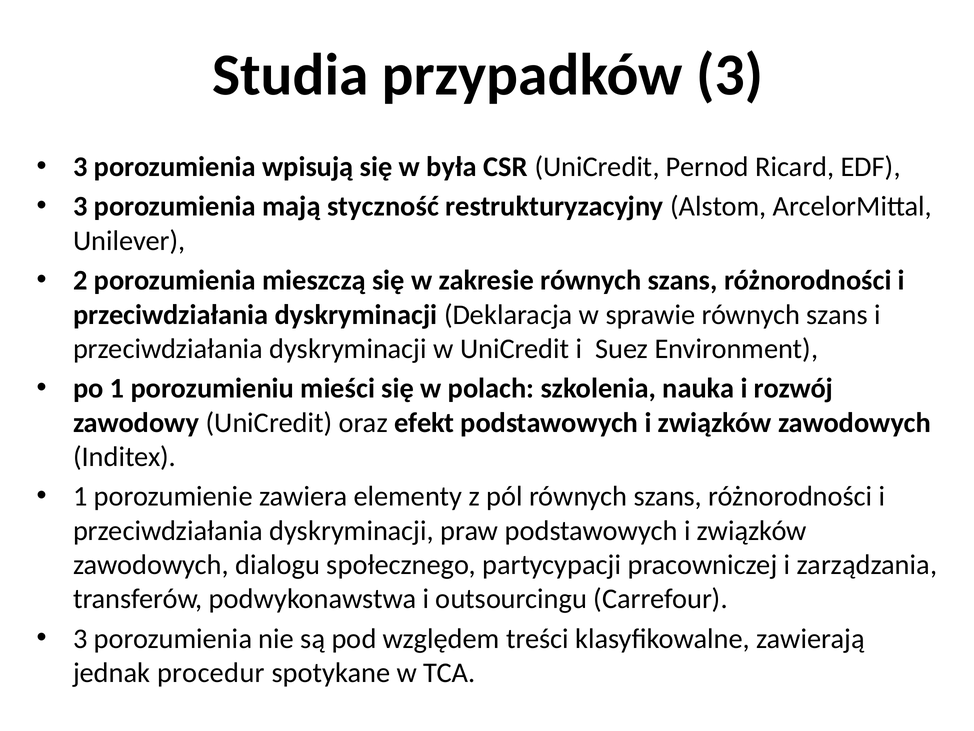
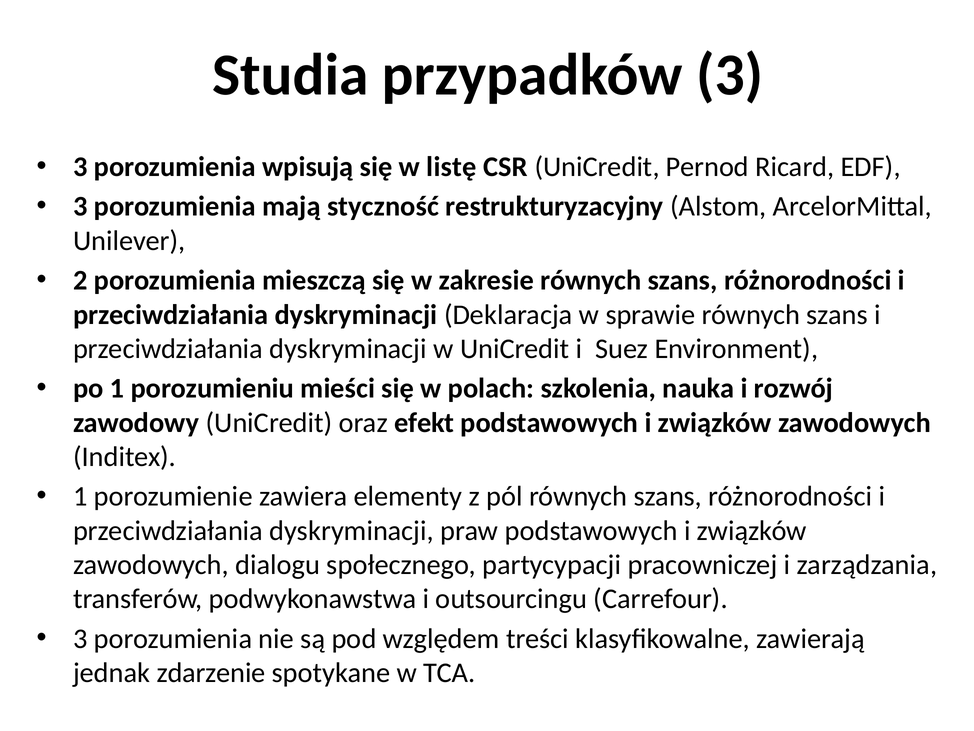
była: była -> listę
procedur: procedur -> zdarzenie
